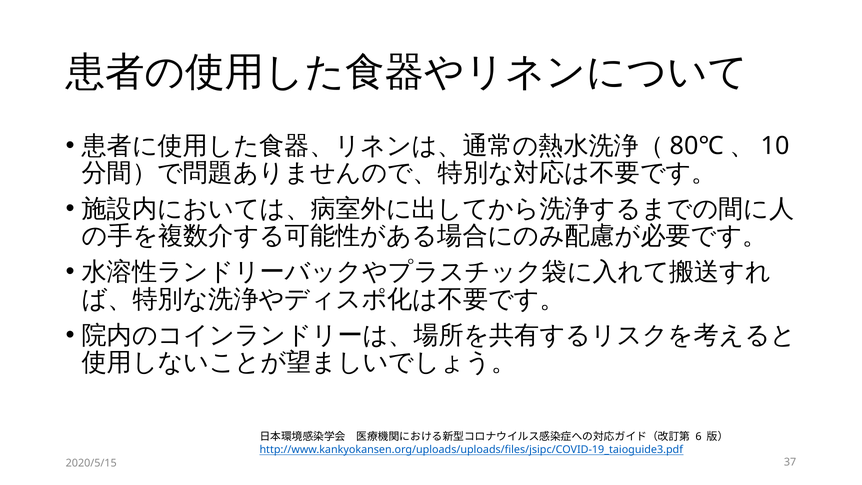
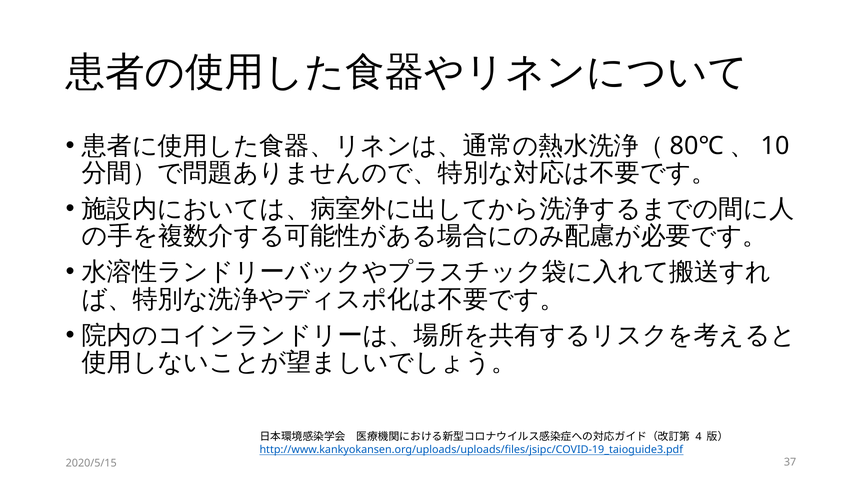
6: 6 -> 4
